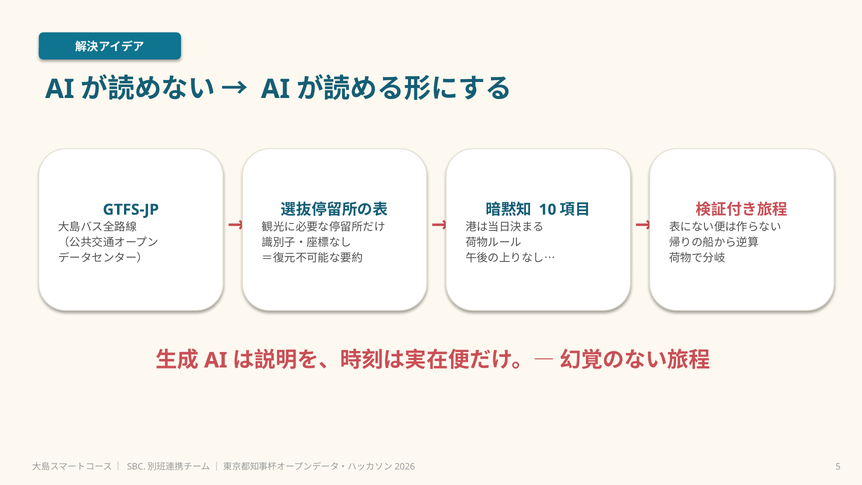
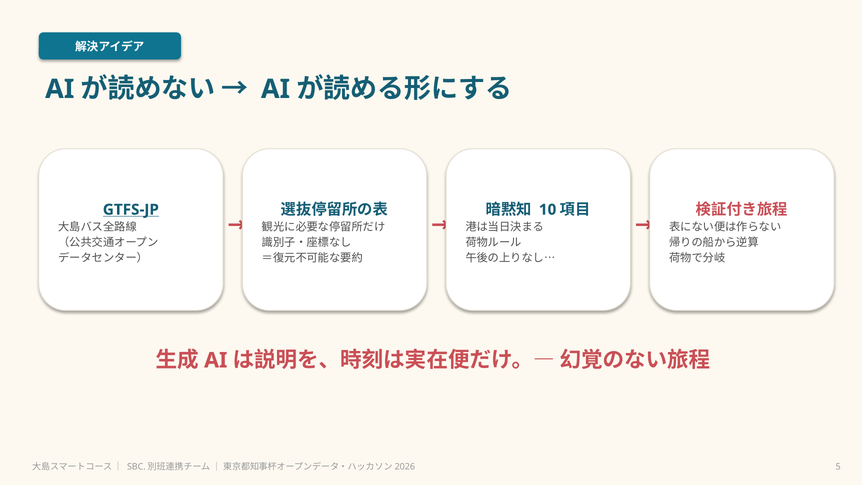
GTFS-JP underline: none -> present
